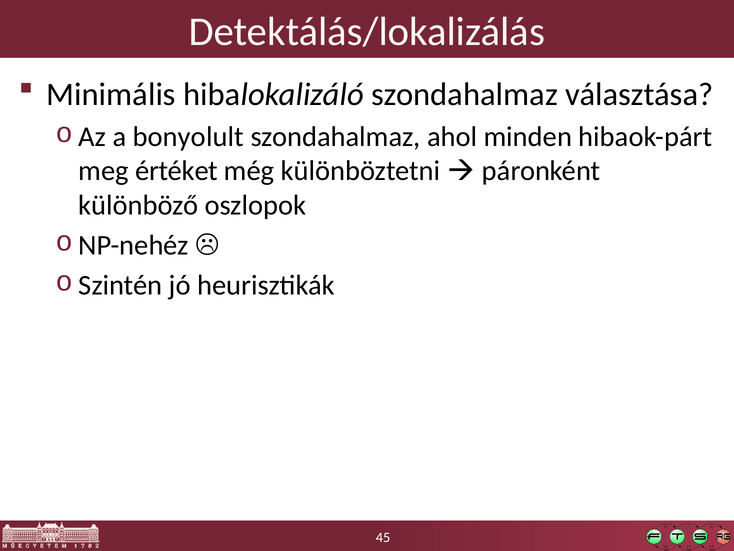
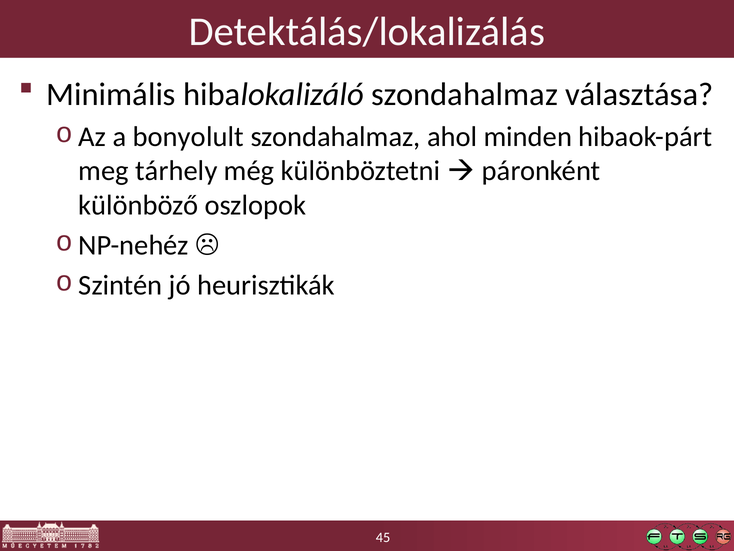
értéket: értéket -> tárhely
